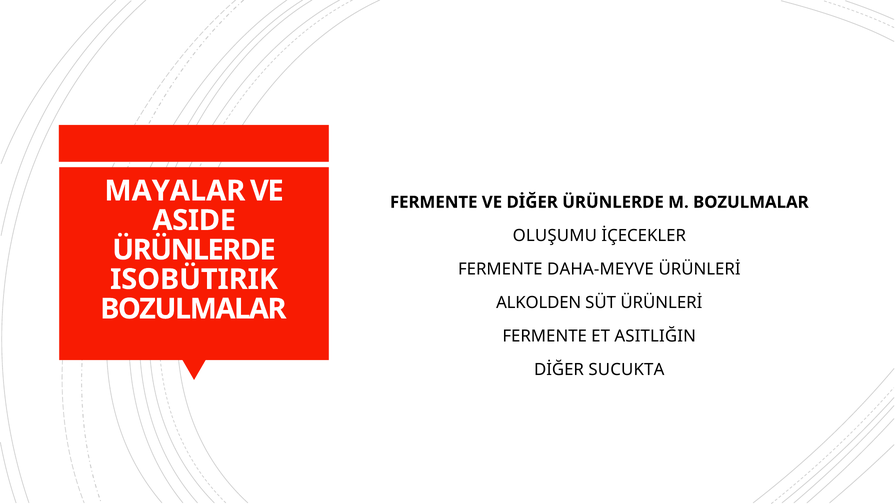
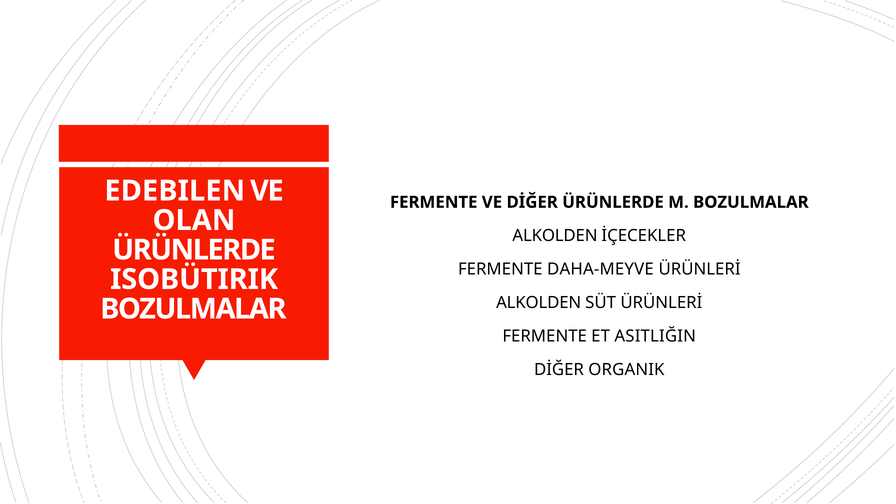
MAYALAR: MAYALAR -> EDEBILEN
ASIDE: ASIDE -> OLAN
OLUŞUMU at (555, 236): OLUŞUMU -> ALKOLDEN
SUCUKTA: SUCUKTA -> ORGANIK
